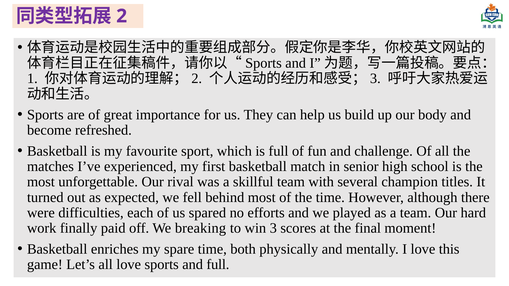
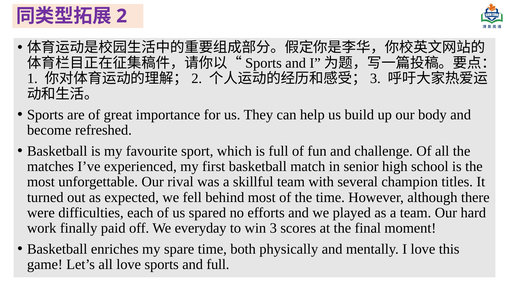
breaking: breaking -> everyday
